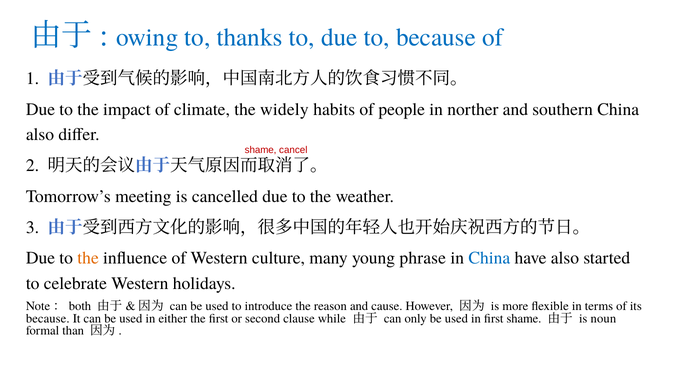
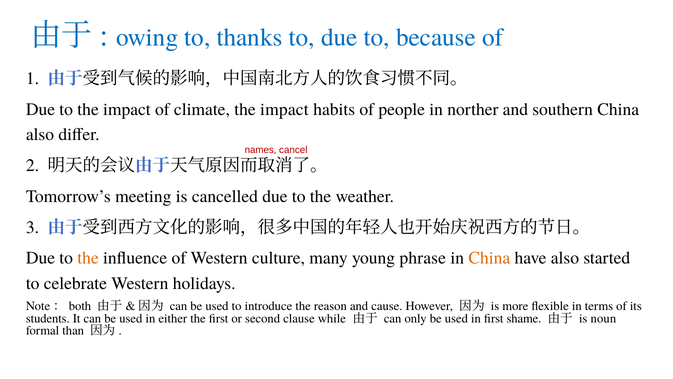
climate the widely: widely -> impact
shame at (261, 150): shame -> names
China at (489, 258) colour: blue -> orange
because at (48, 318): because -> students
